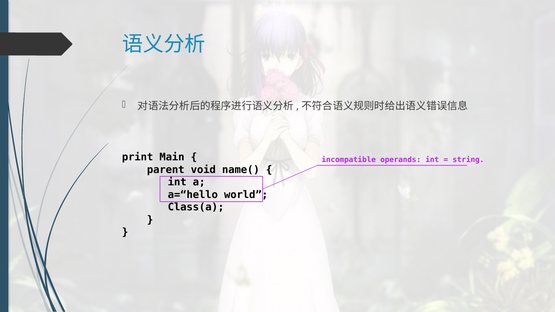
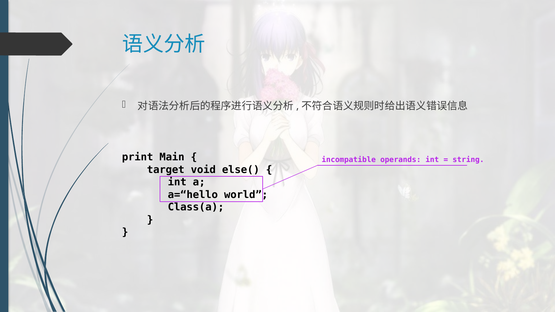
parent: parent -> target
name(: name( -> else(
